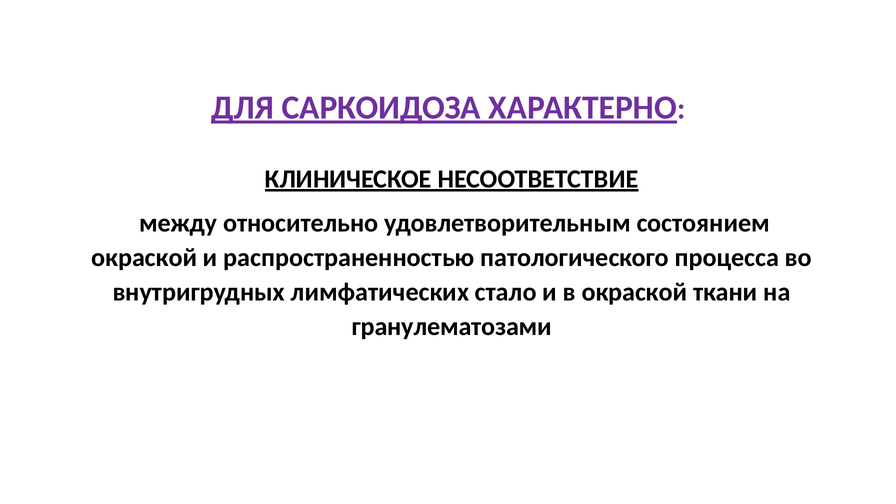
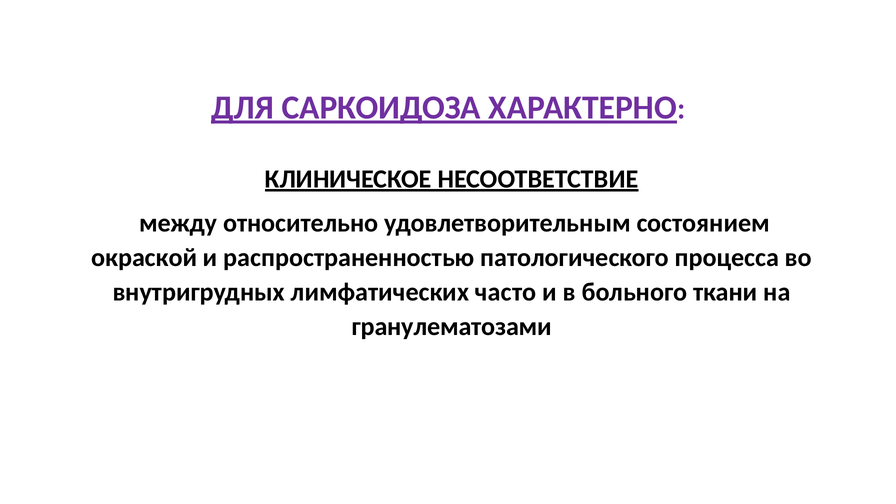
стало: стало -> часто
в окраской: окраской -> больного
